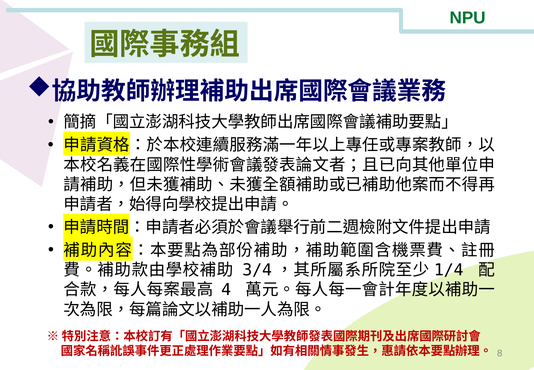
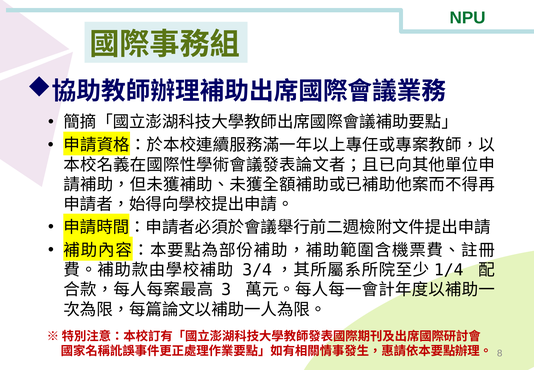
4: 4 -> 3
